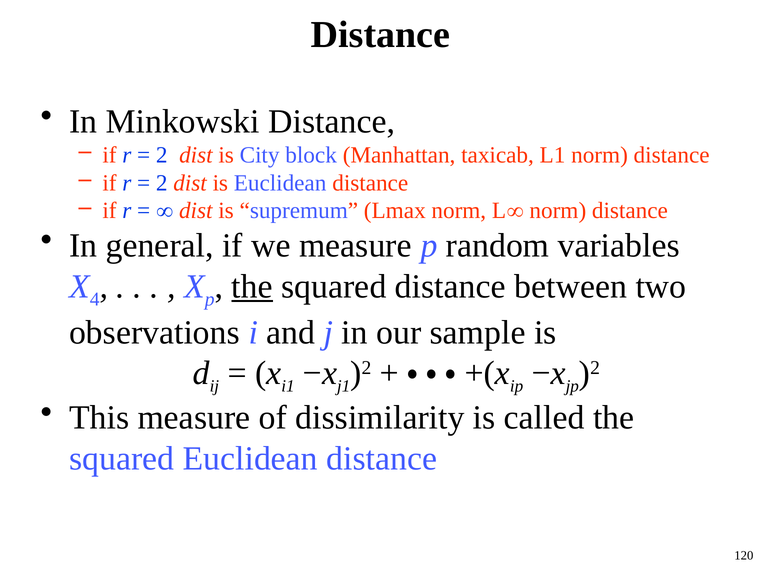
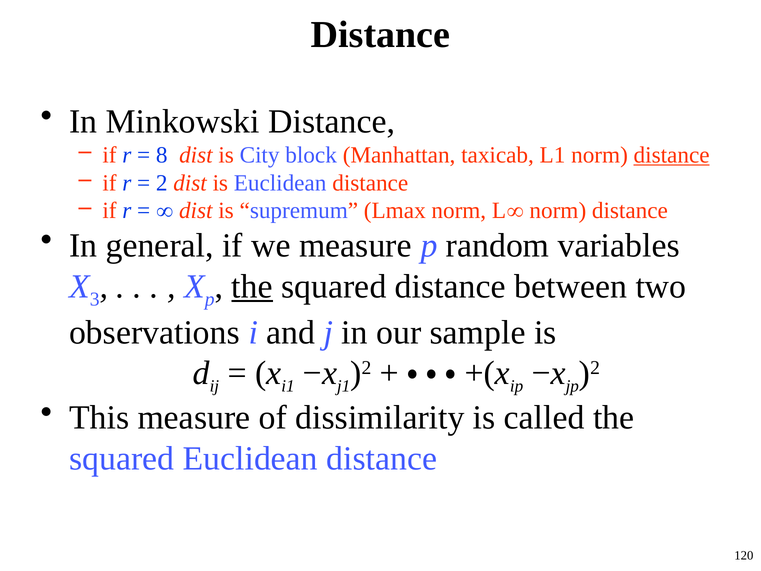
2 at (162, 155): 2 -> 8
distance at (672, 155) underline: none -> present
4: 4 -> 3
